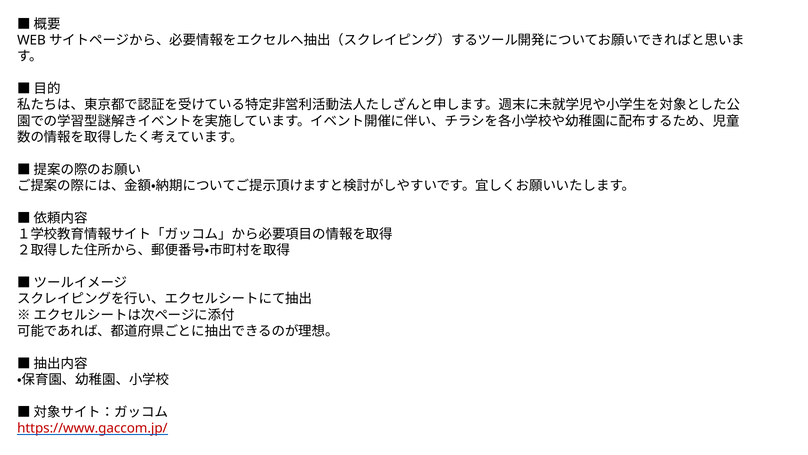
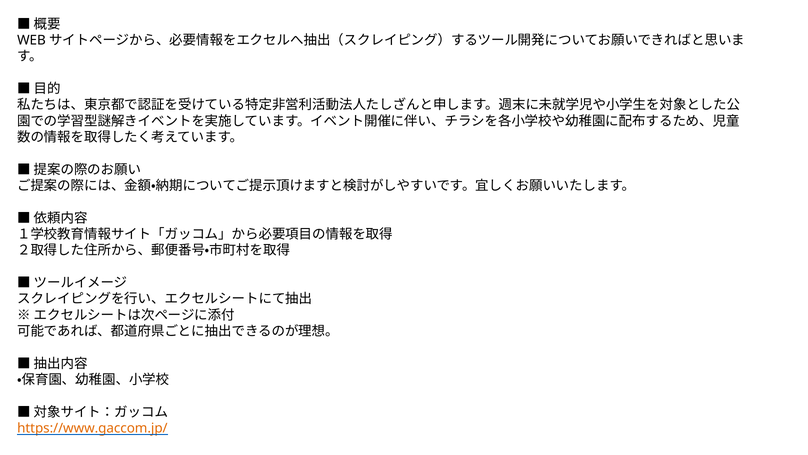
https://www.gaccom.jp/ colour: red -> orange
